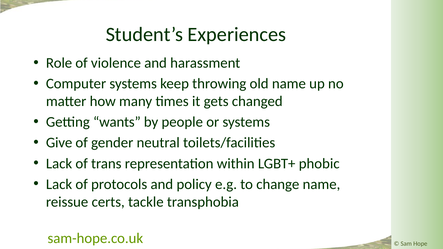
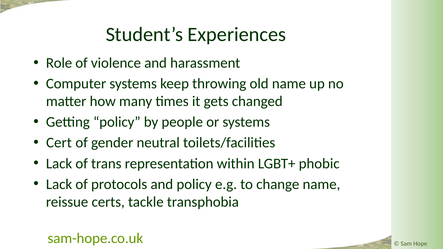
Getting wants: wants -> policy
Give: Give -> Cert
